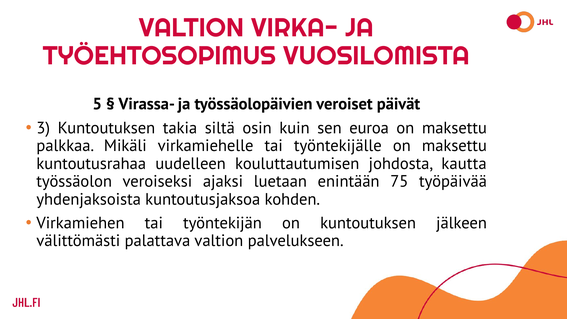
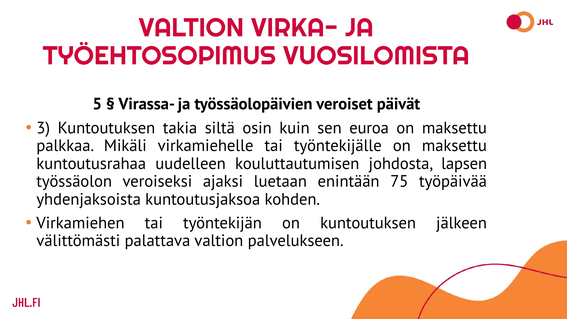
kautta: kautta -> lapsen
